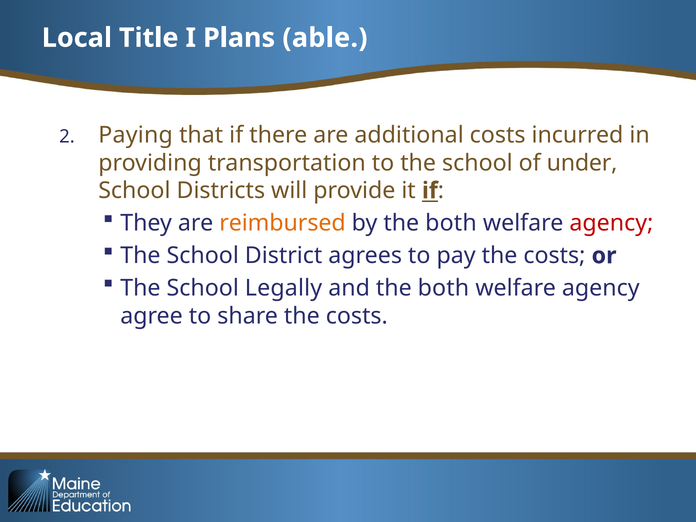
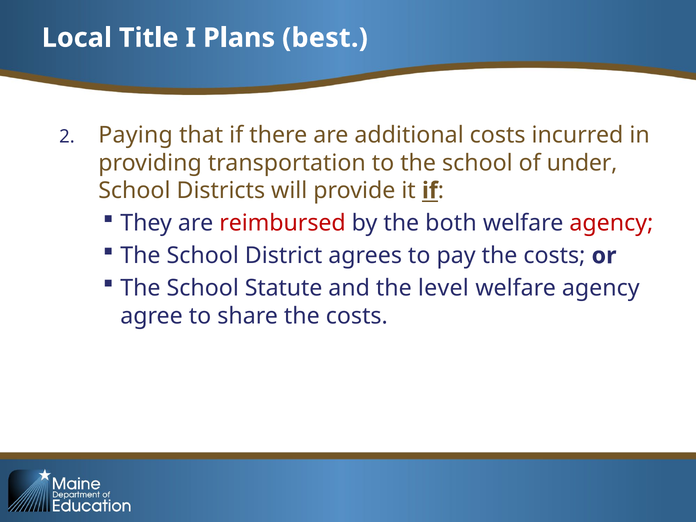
able: able -> best
reimbursed colour: orange -> red
Legally: Legally -> Statute
and the both: both -> level
